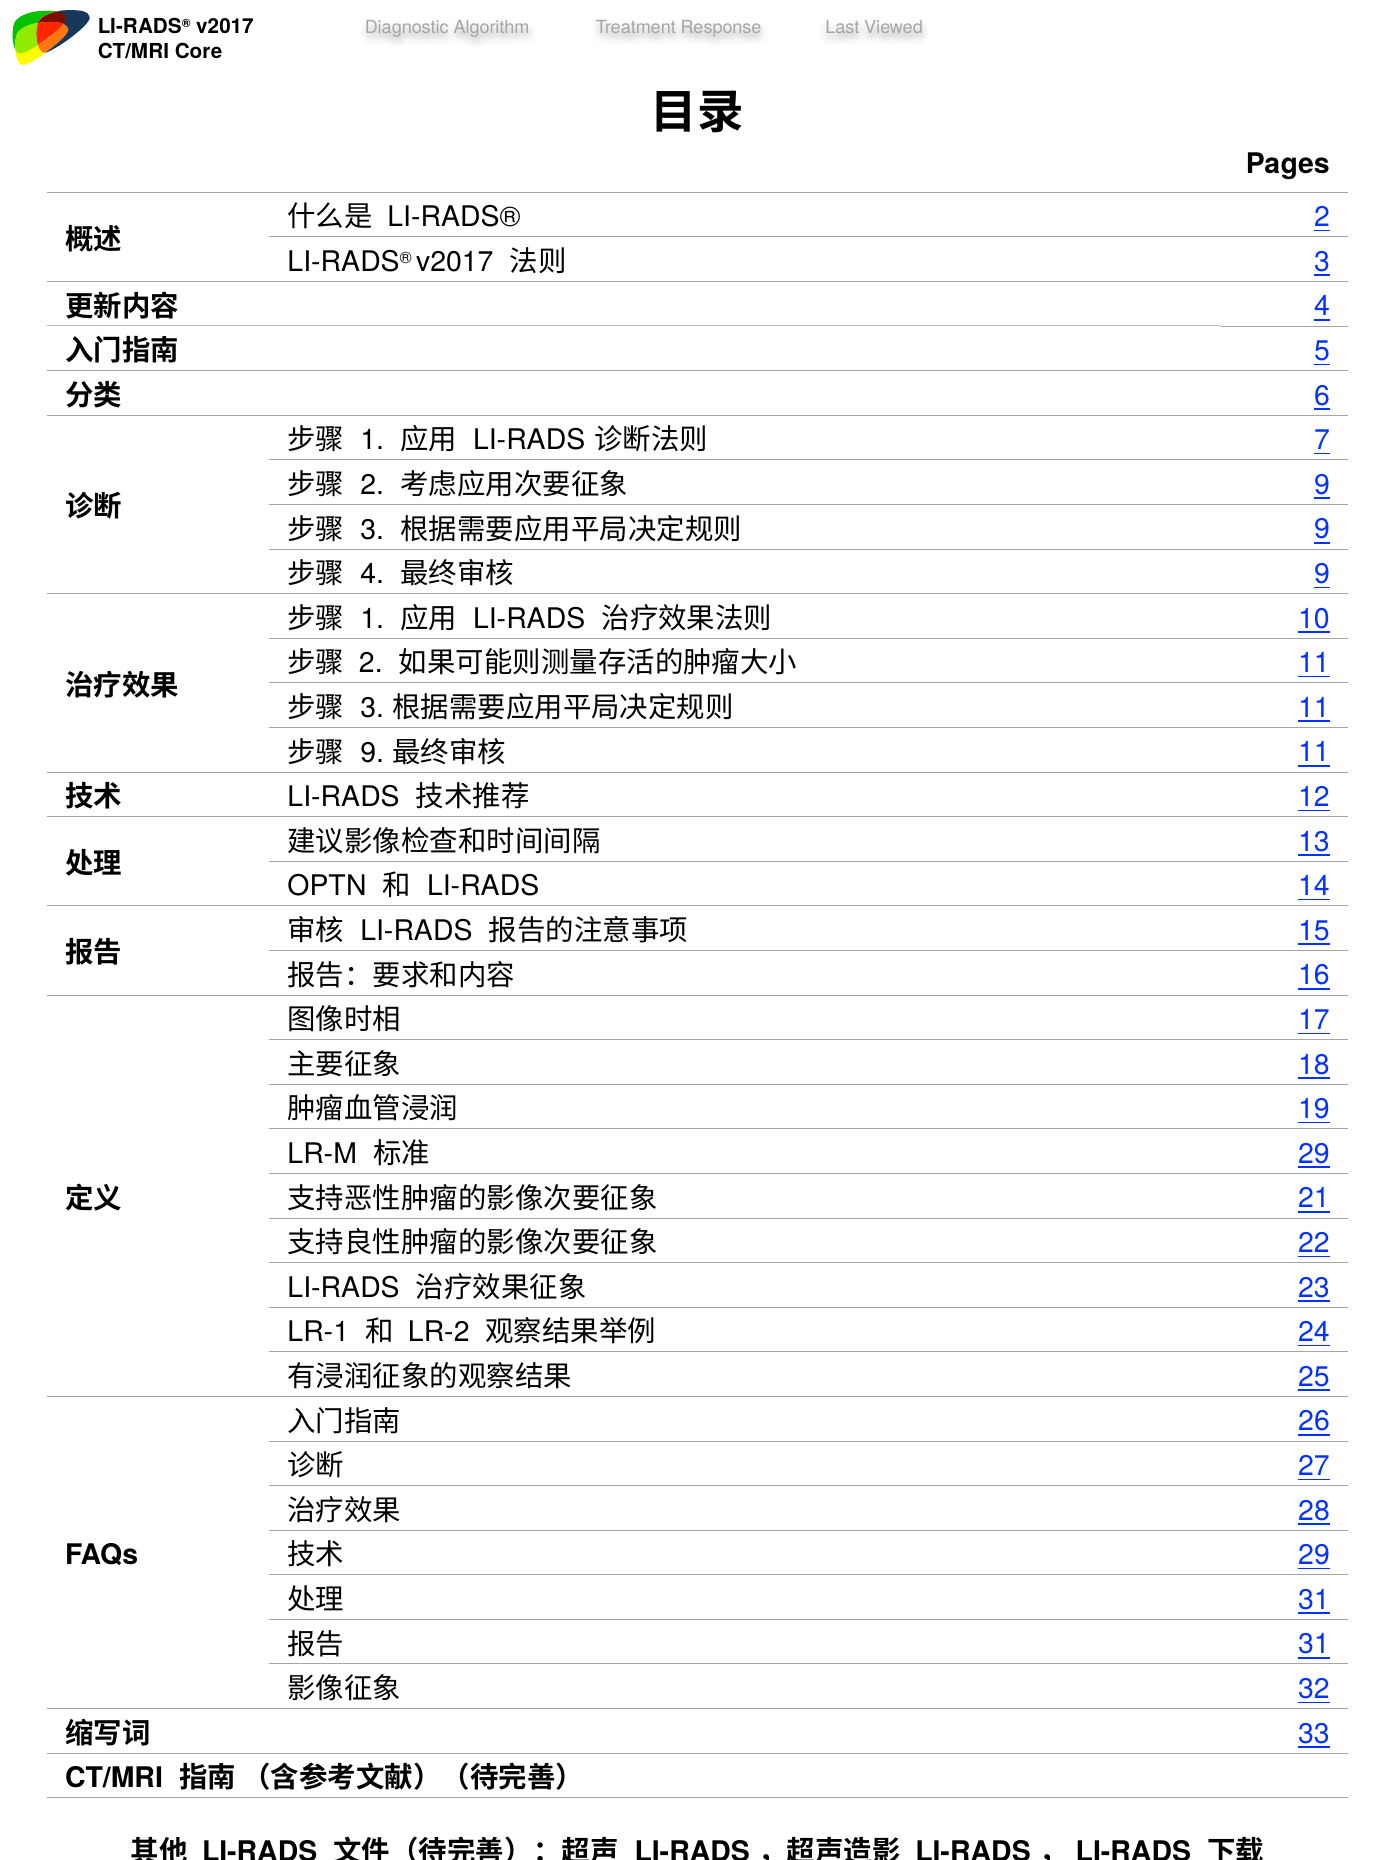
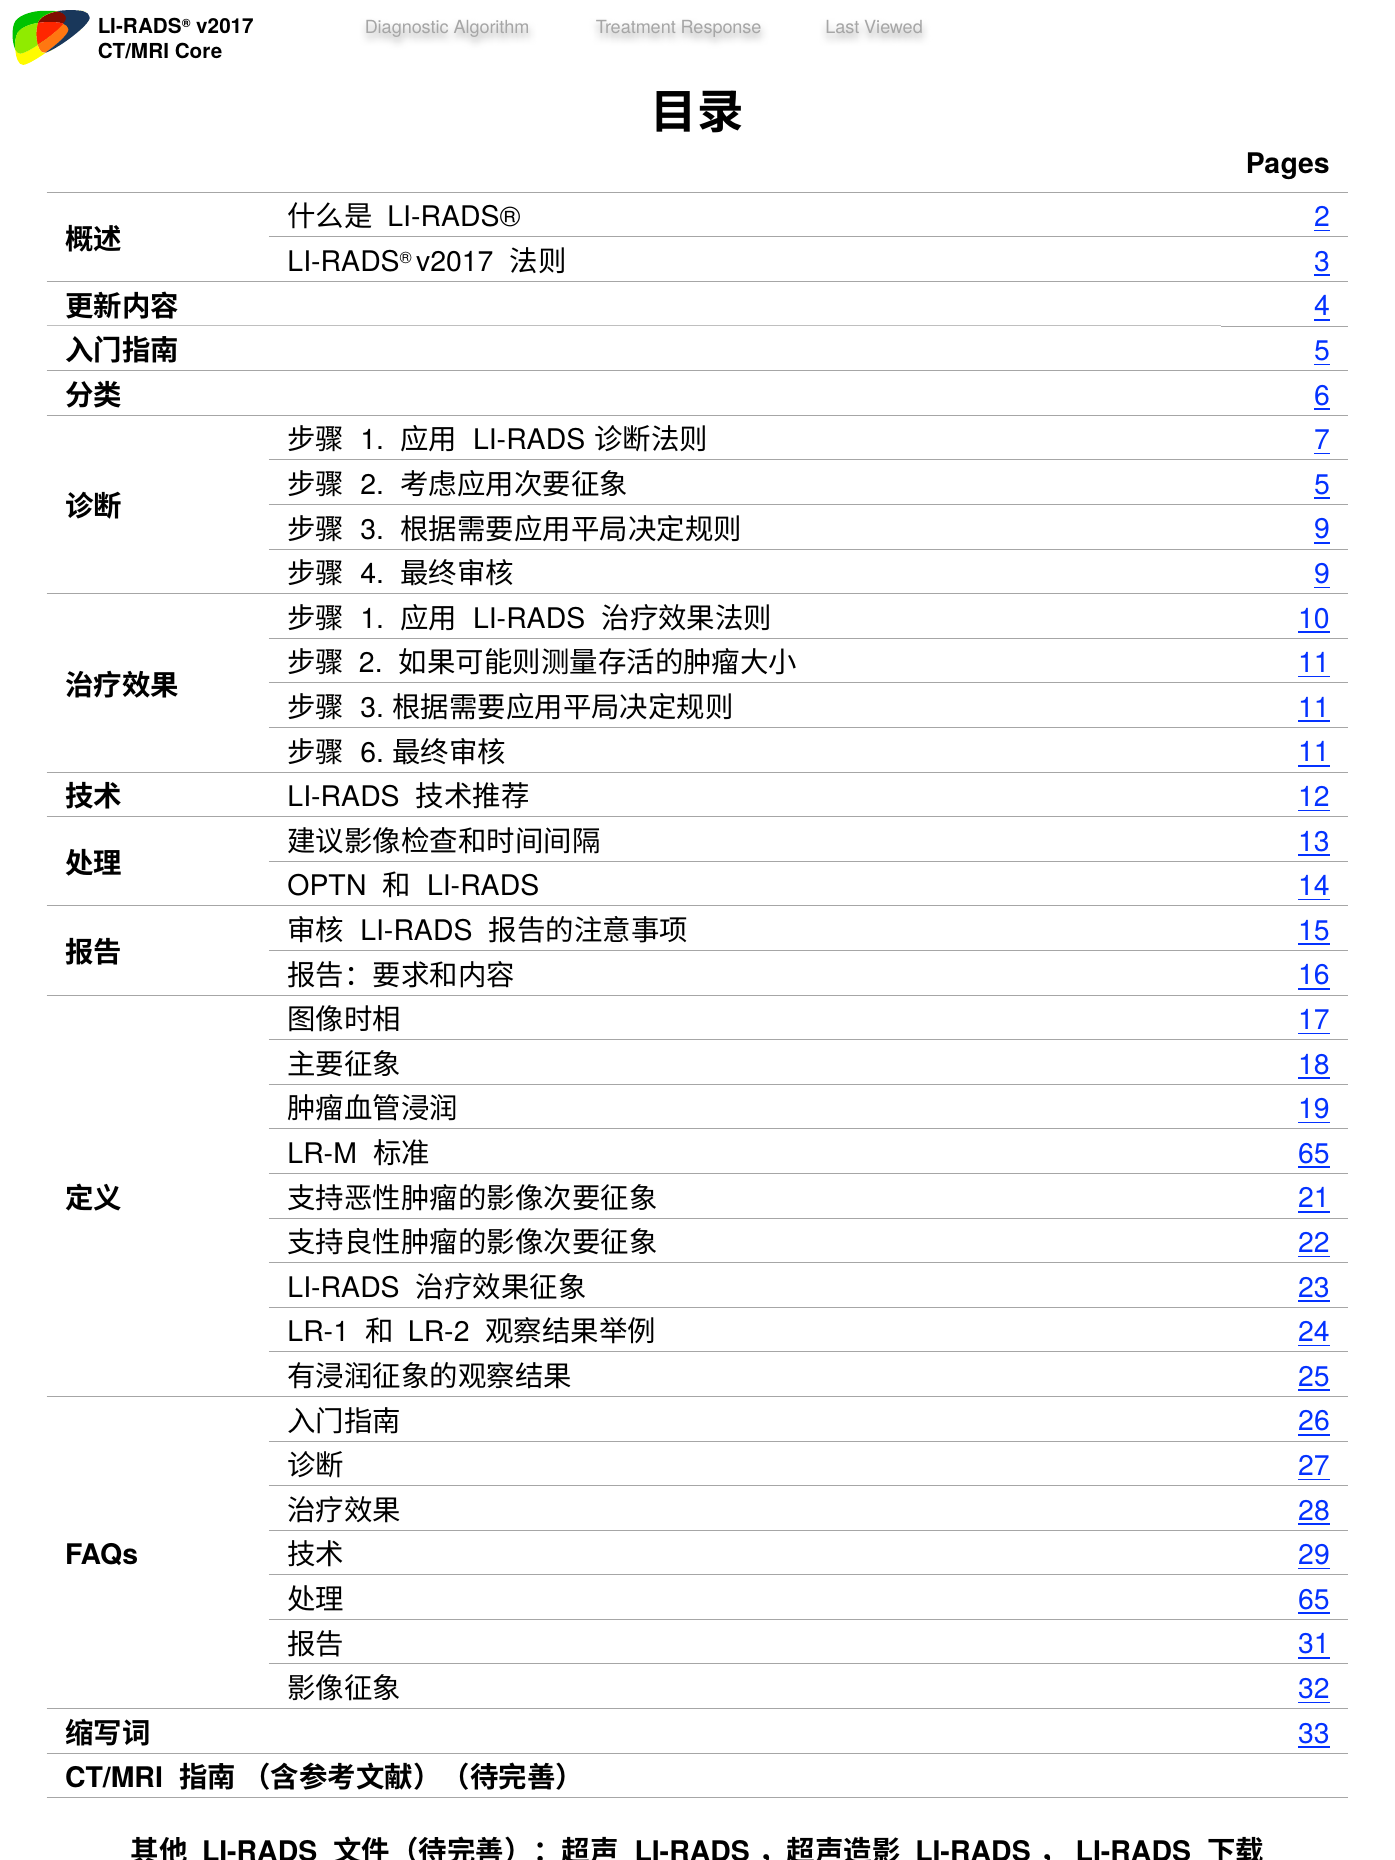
9 at (1322, 485): 9 -> 5
9 at (372, 753): 9 -> 6
29 at (1314, 1154): 29 -> 65
31 at (1314, 1600): 31 -> 65
